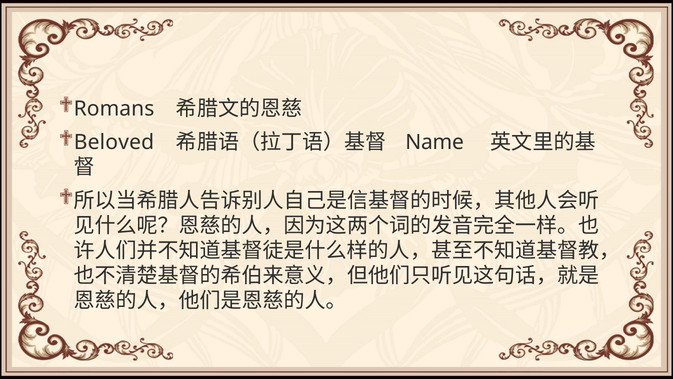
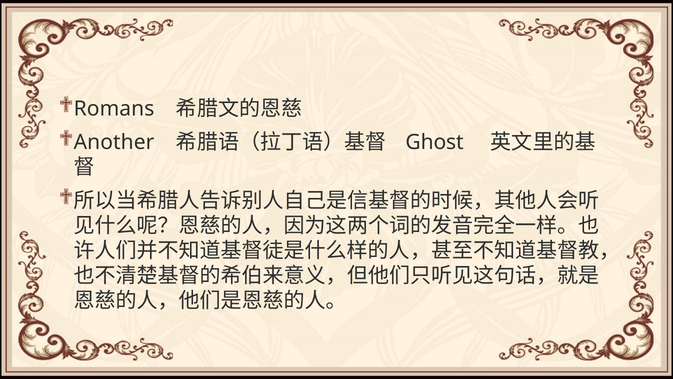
Beloved: Beloved -> Another
Name: Name -> Ghost
